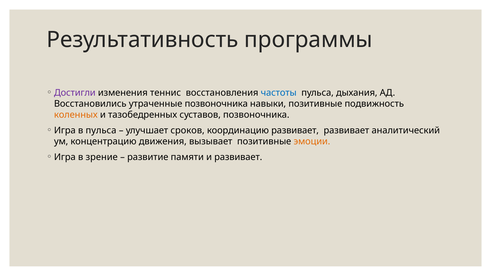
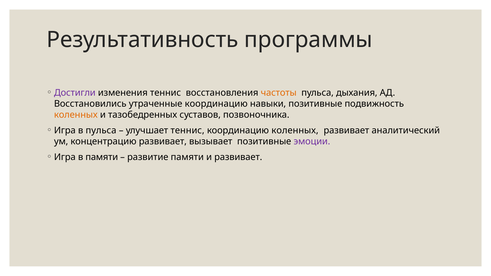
частоты colour: blue -> orange
утраченные позвоночника: позвоночника -> координацию
улучшает сроков: сроков -> теннис
координацию развивает: развивает -> коленных
концентрацию движения: движения -> развивает
эмоции colour: orange -> purple
в зрение: зрение -> памяти
